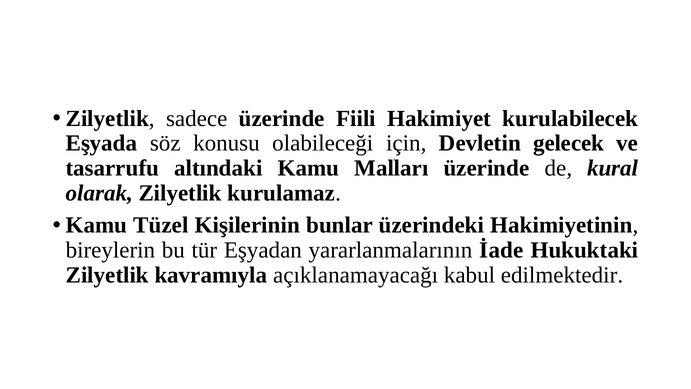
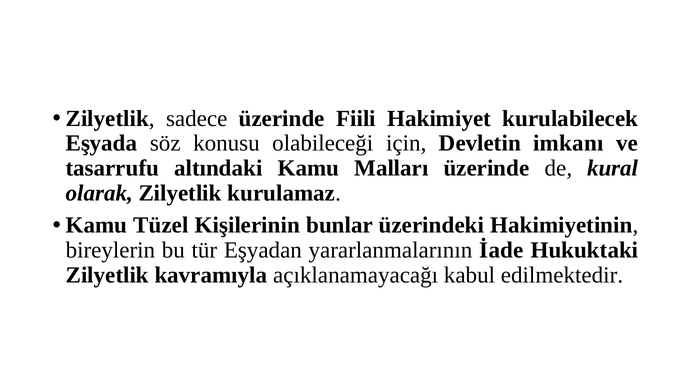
gelecek: gelecek -> imkanı
